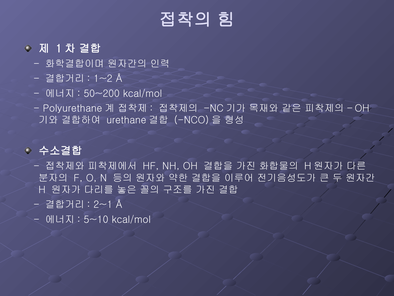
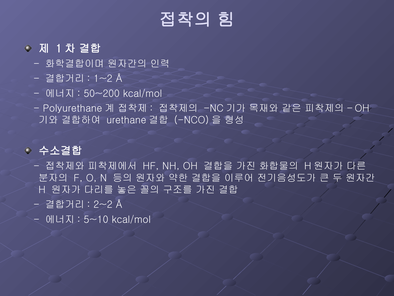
2~1: 2~1 -> 2~2
